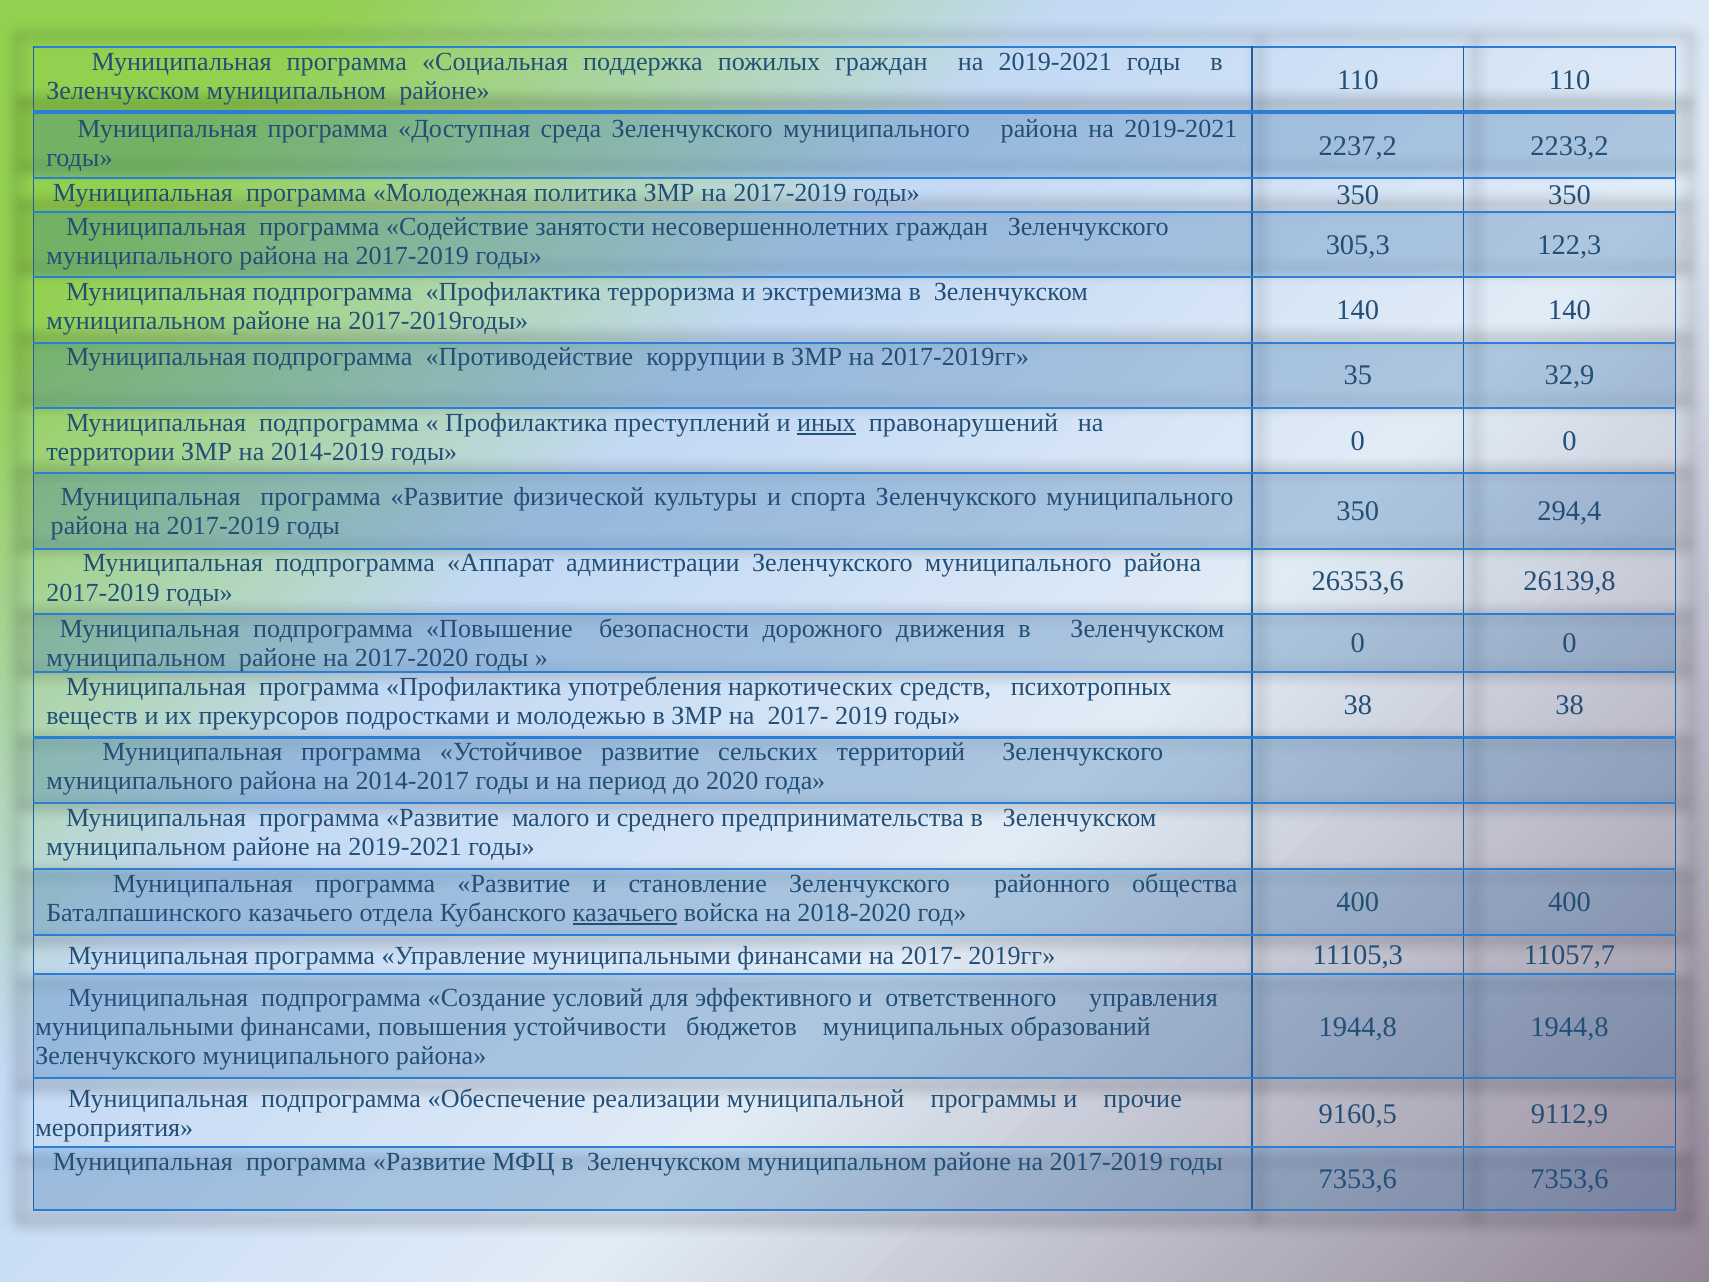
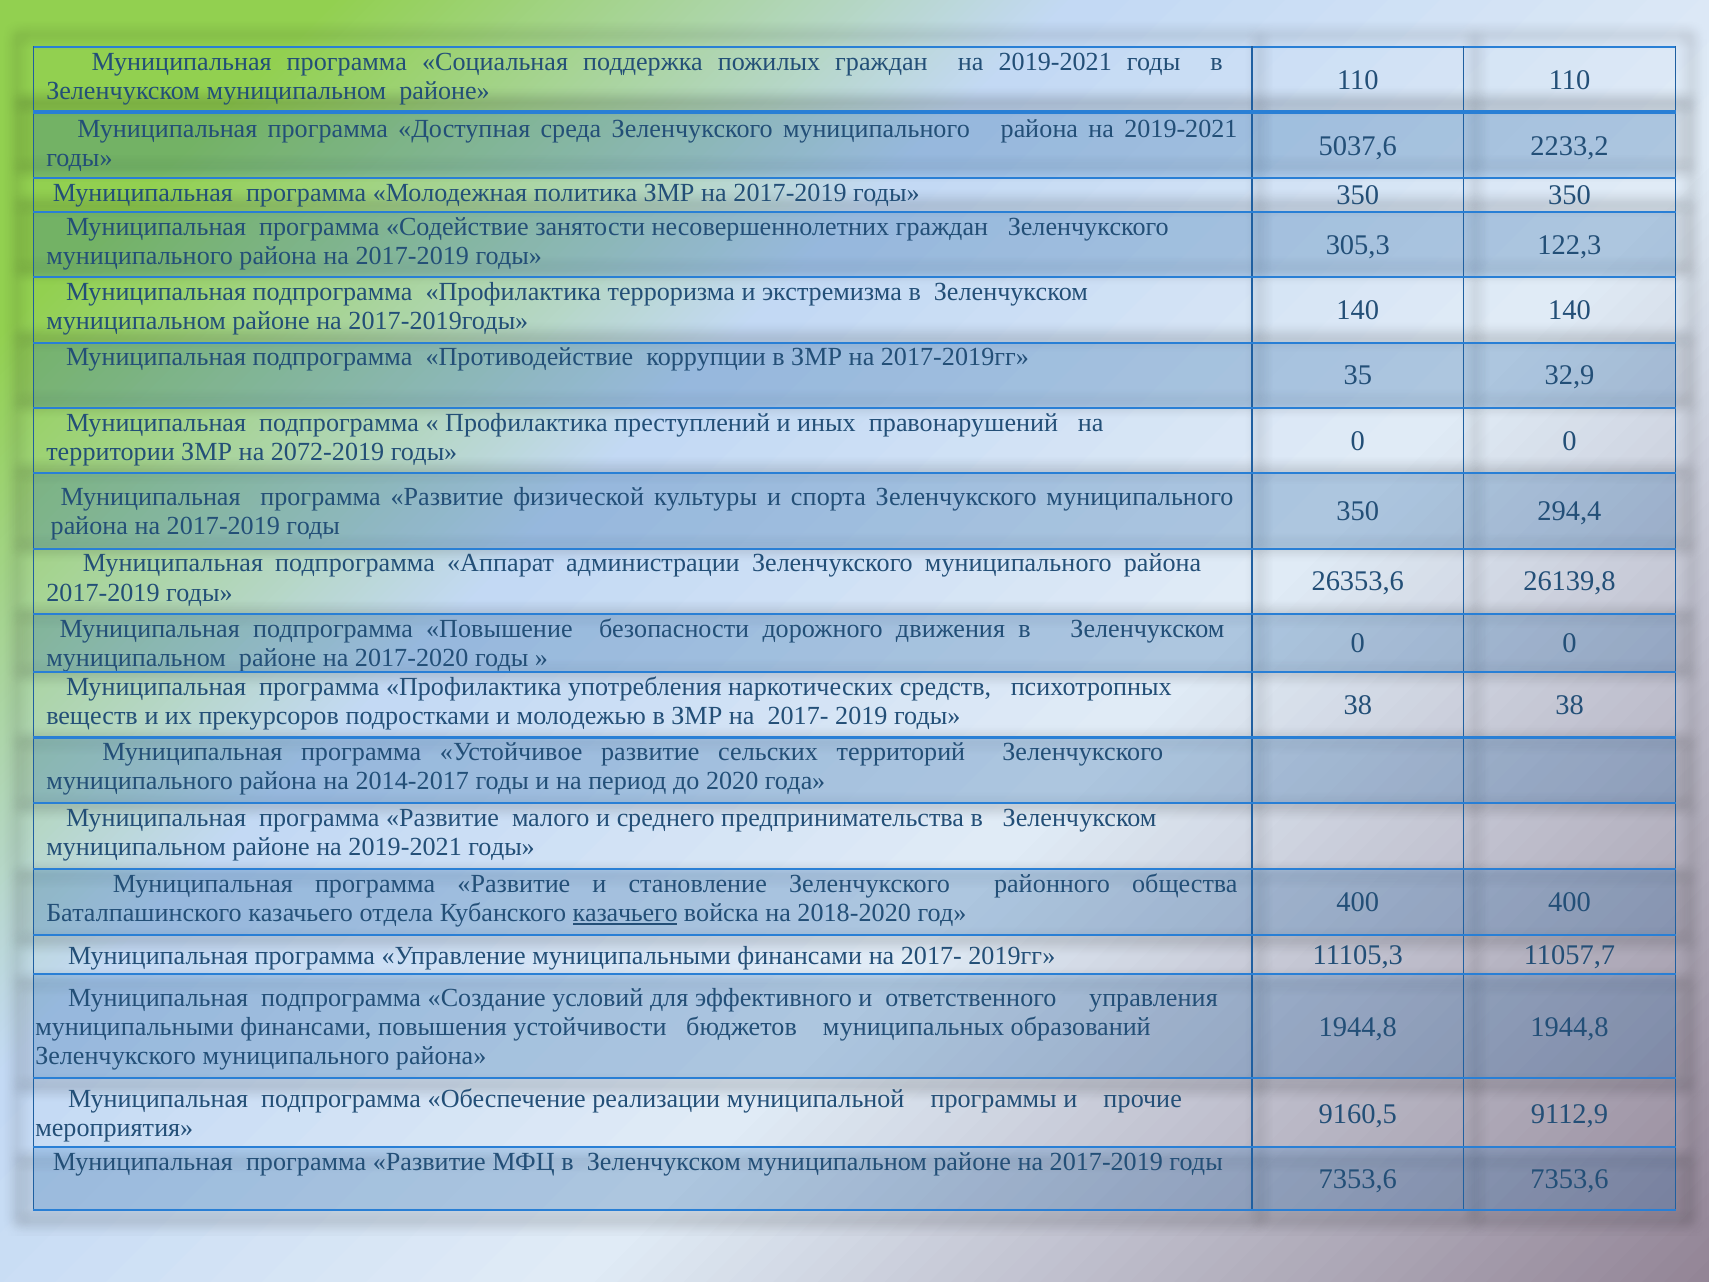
2237,2: 2237,2 -> 5037,6
иных underline: present -> none
2014-2019: 2014-2019 -> 2072-2019
